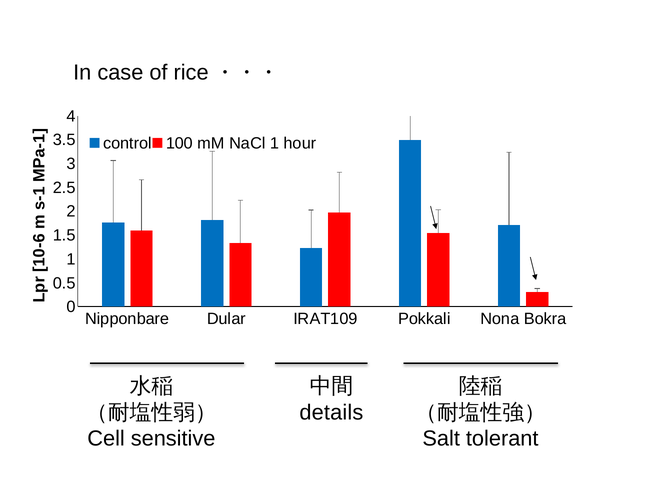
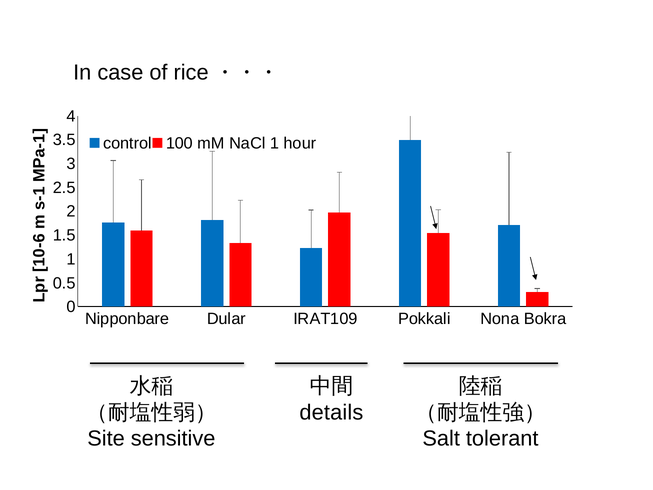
Cell: Cell -> Site
